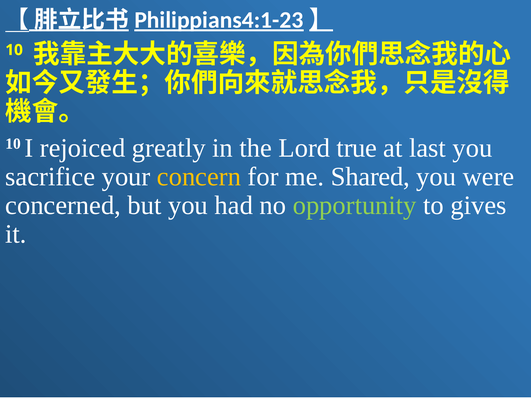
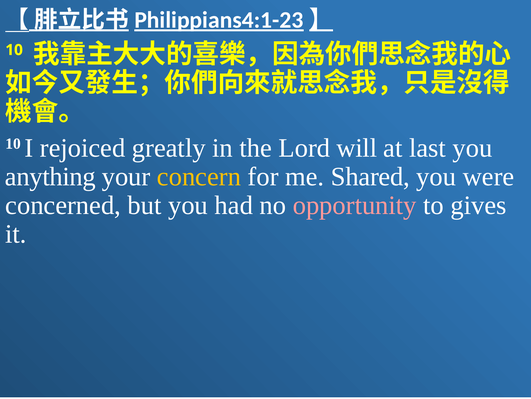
true: true -> will
sacrifice: sacrifice -> anything
opportunity colour: light green -> pink
